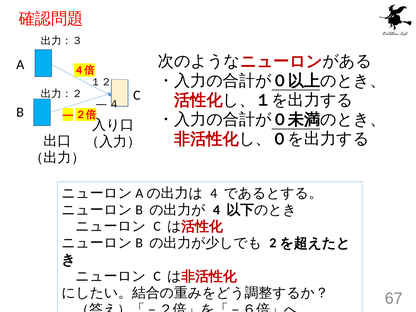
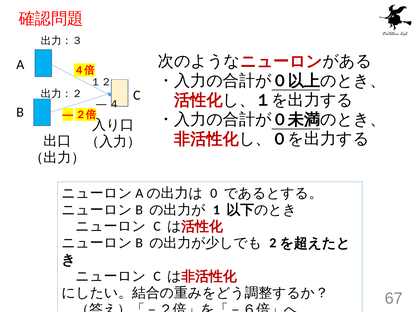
4 at (214, 193): 4 -> 0
4 at (216, 210): 4 -> 1
